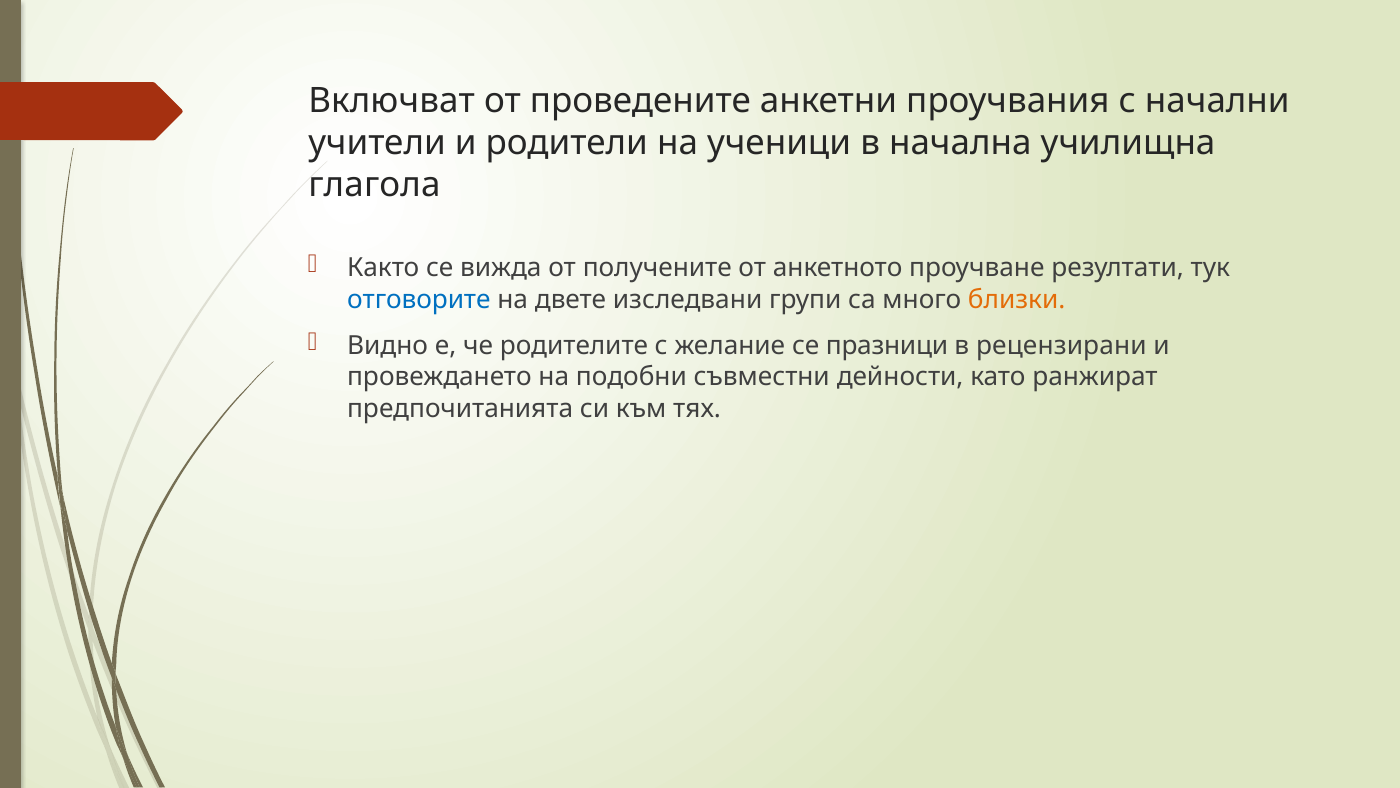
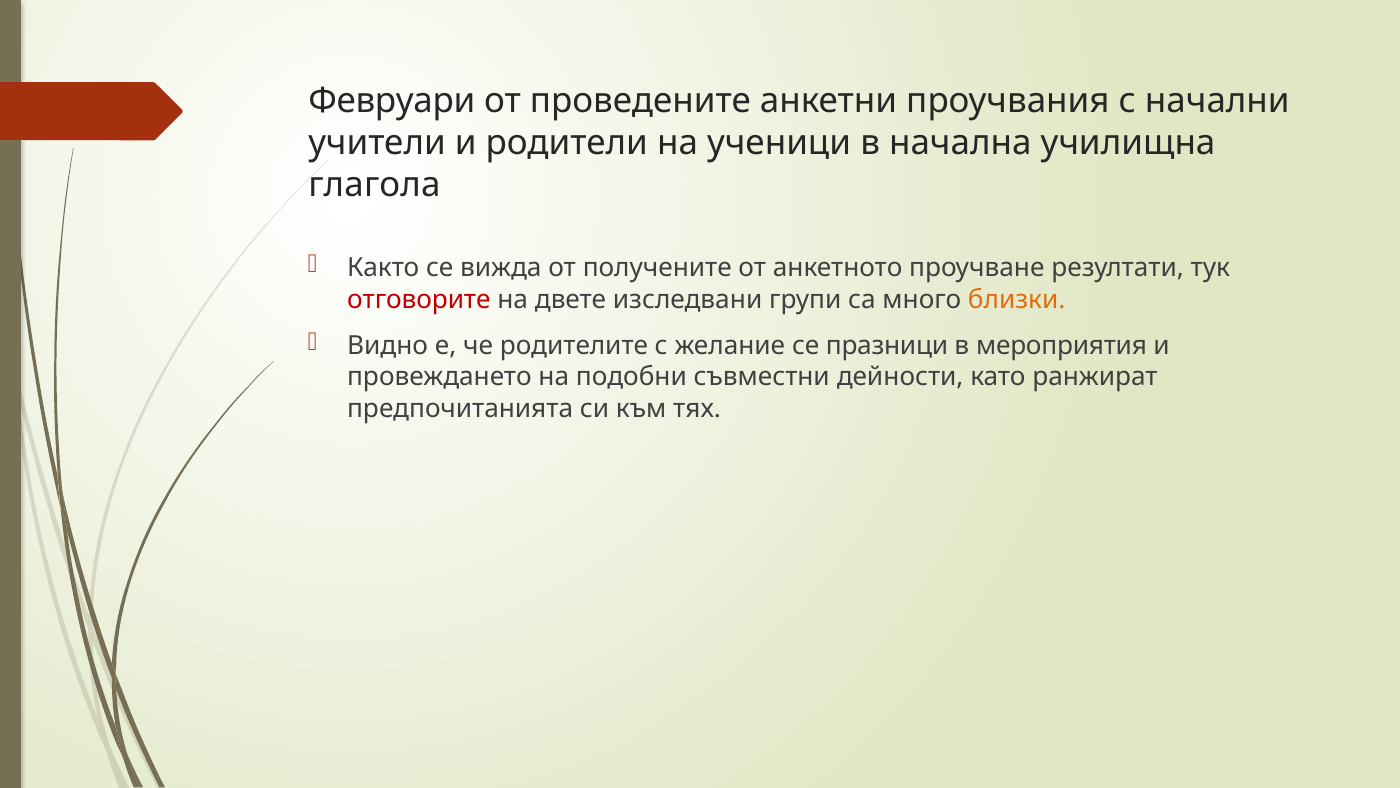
Включват: Включват -> Февруари
отговорите colour: blue -> red
рецензирани: рецензирани -> мероприятия
